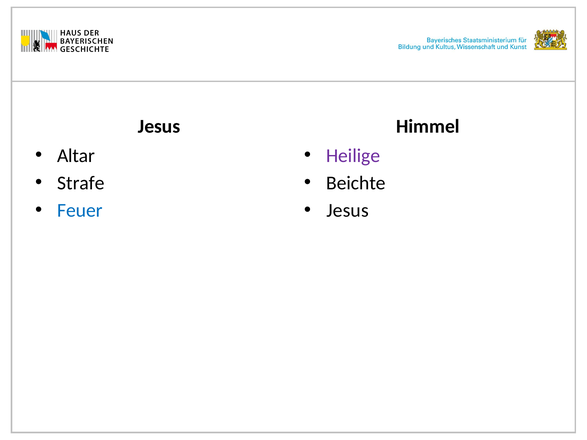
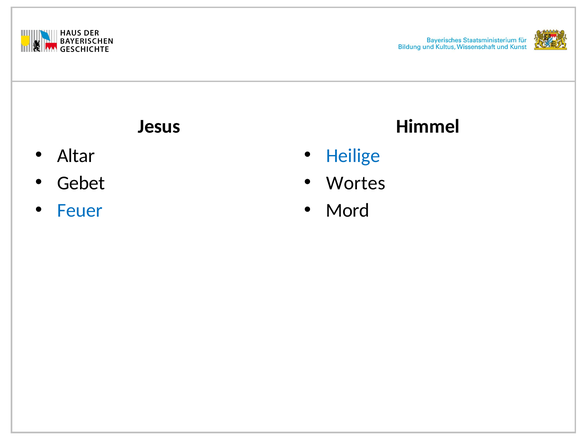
Heilige colour: purple -> blue
Strafe: Strafe -> Gebet
Beichte: Beichte -> Wortes
Jesus at (347, 210): Jesus -> Mord
